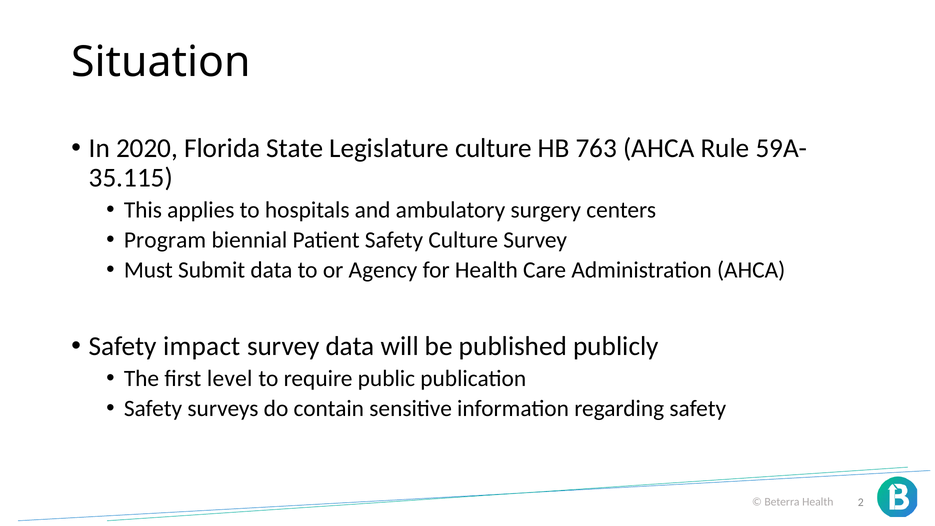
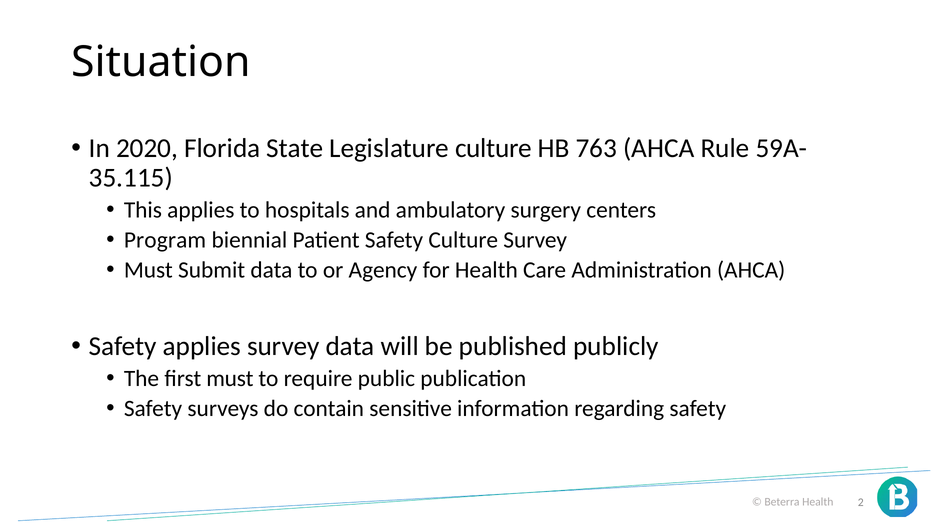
Safety impact: impact -> applies
first level: level -> must
